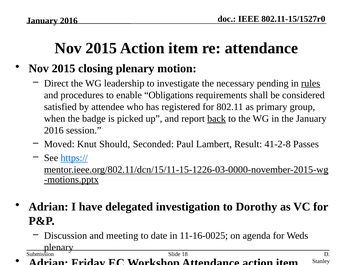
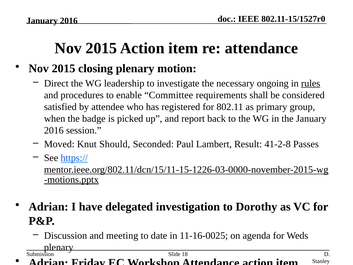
pending: pending -> ongoing
Obligations: Obligations -> Committee
back underline: present -> none
